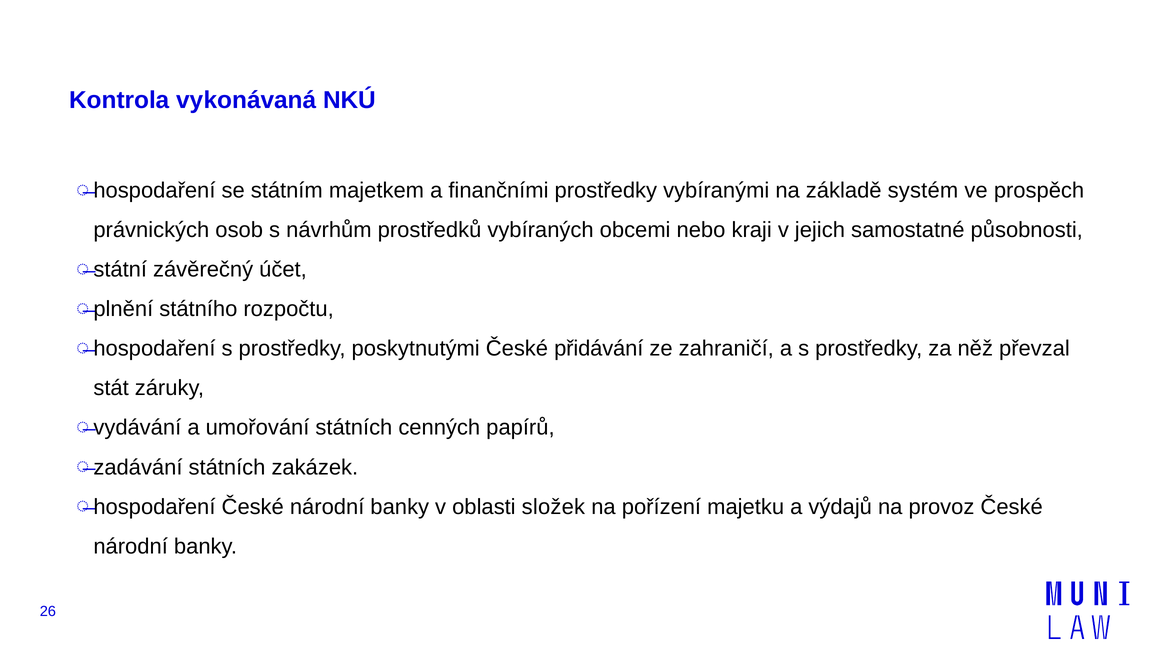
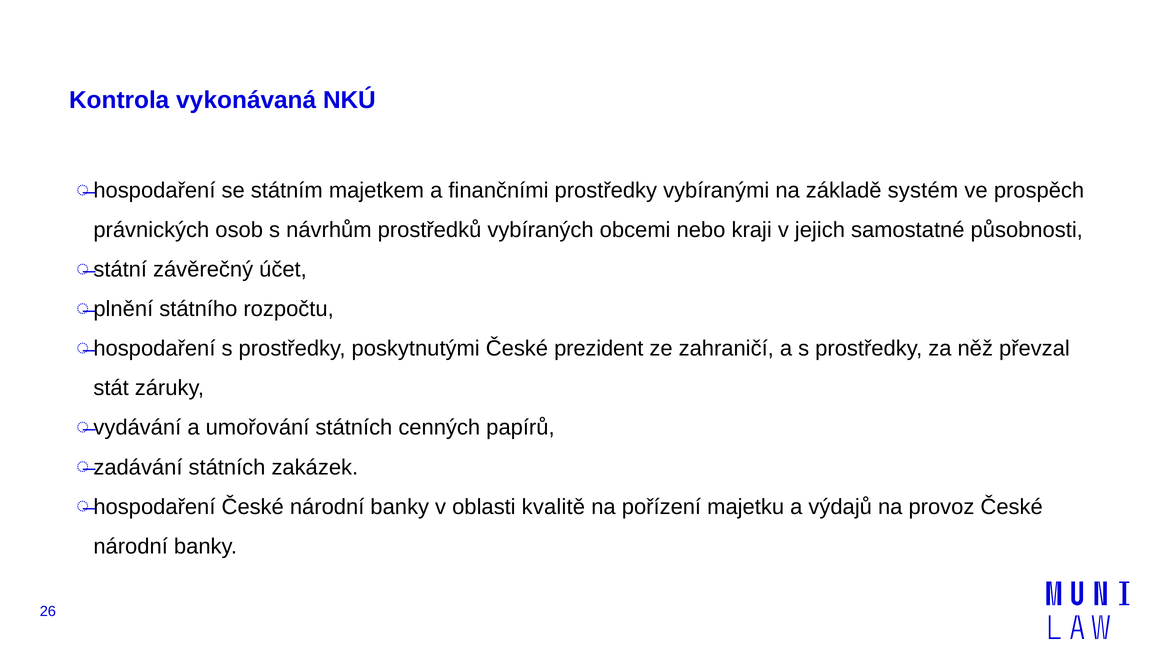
přidávání: přidávání -> prezident
složek: složek -> kvalitě
